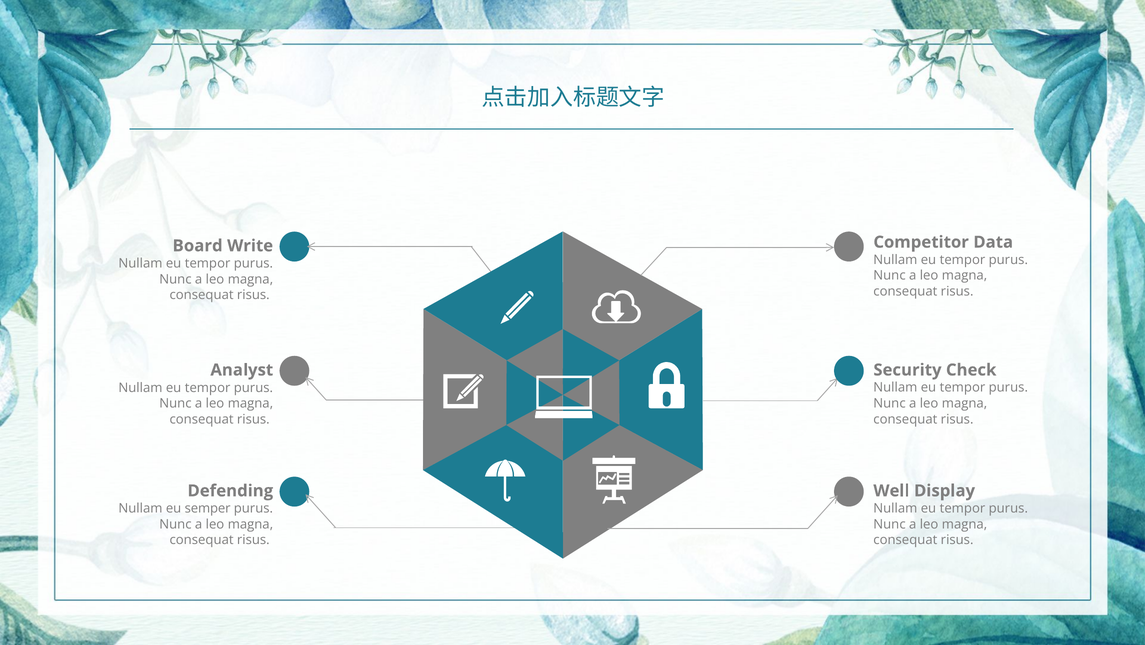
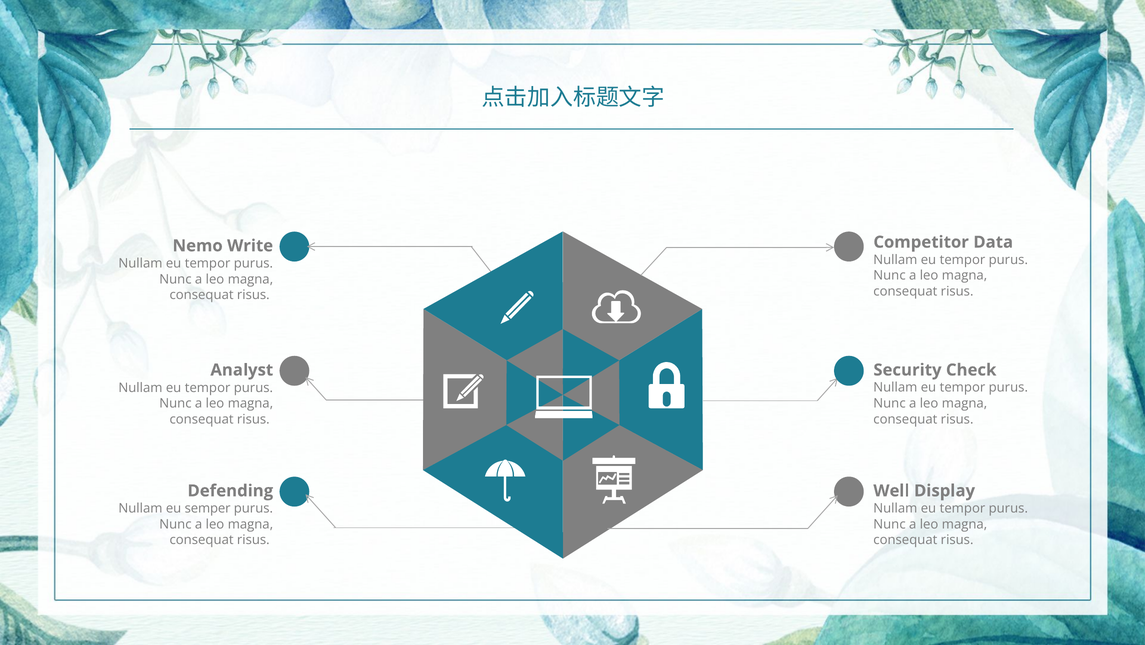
Board: Board -> Nemo
